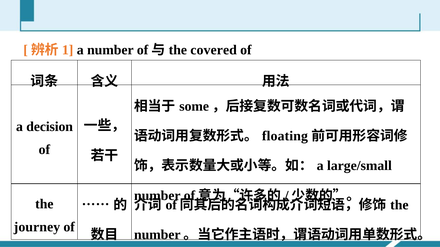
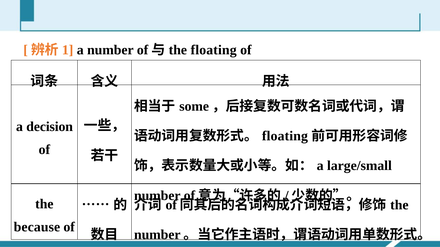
the covered: covered -> floating
journey: journey -> because
